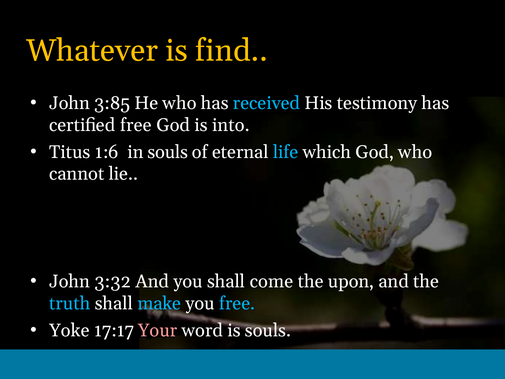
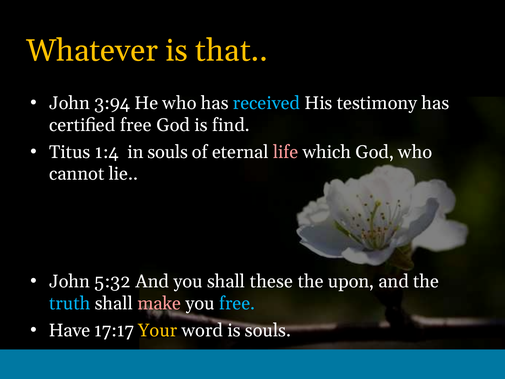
find: find -> that
3:85: 3:85 -> 3:94
into: into -> find
1:6: 1:6 -> 1:4
life colour: light blue -> pink
3:32: 3:32 -> 5:32
come: come -> these
make colour: light blue -> pink
Yoke: Yoke -> Have
Your colour: pink -> yellow
